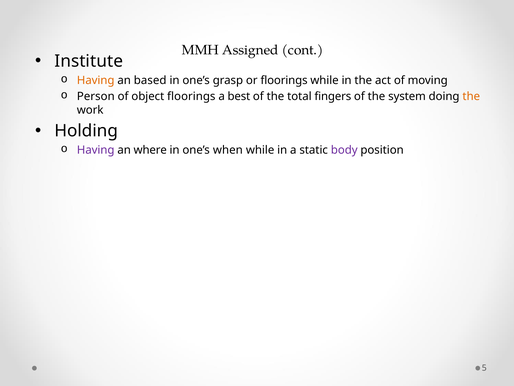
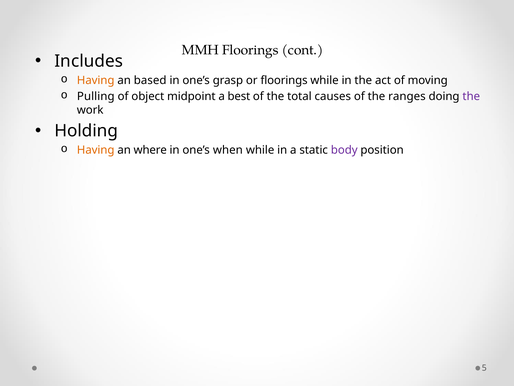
MMH Assigned: Assigned -> Floorings
Institute: Institute -> Includes
Person: Person -> Pulling
object floorings: floorings -> midpoint
fingers: fingers -> causes
system: system -> ranges
the at (471, 96) colour: orange -> purple
Having at (96, 150) colour: purple -> orange
